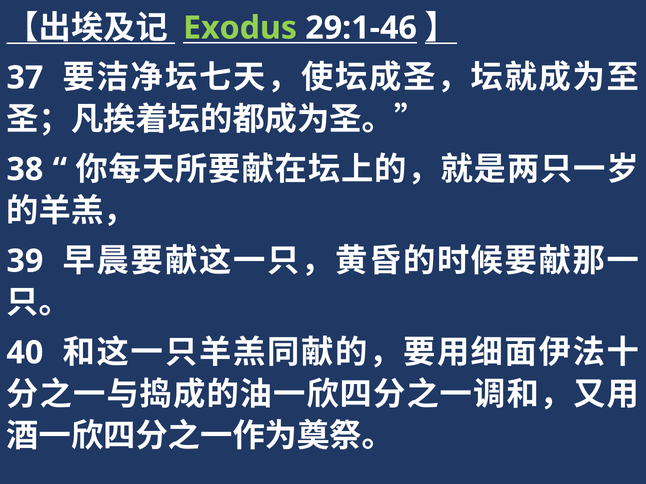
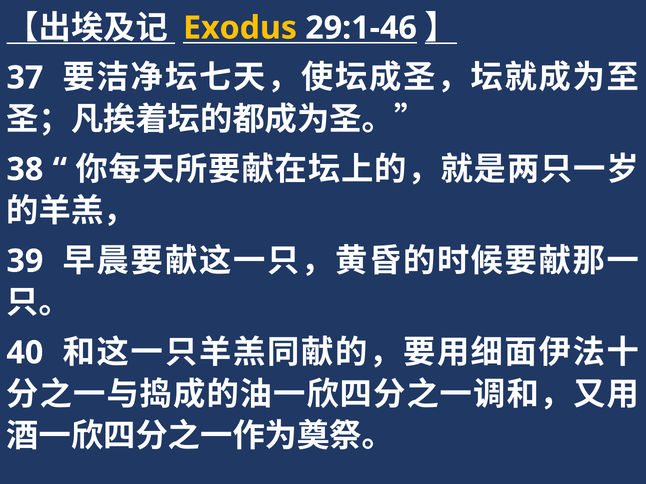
Exodus colour: light green -> yellow
